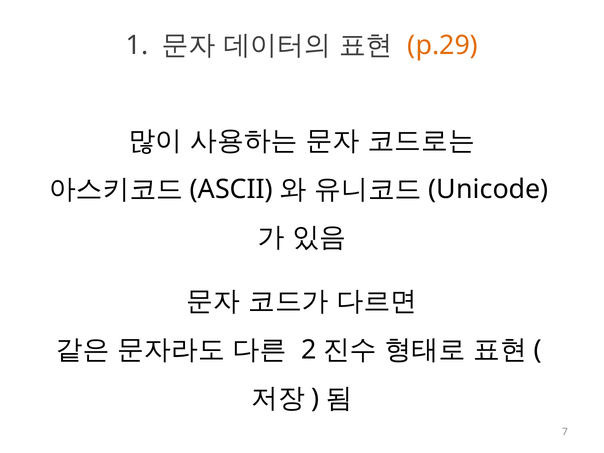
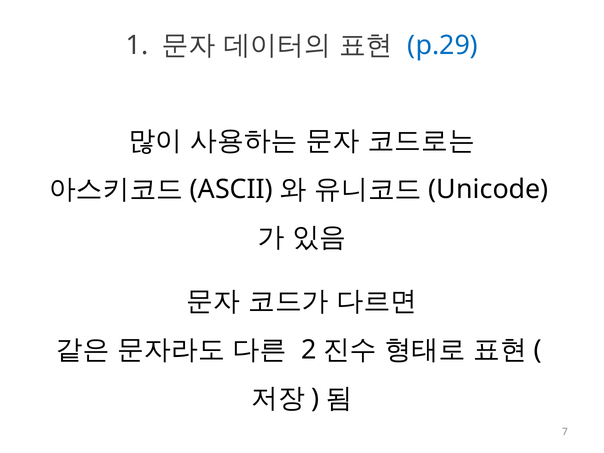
p.29 colour: orange -> blue
